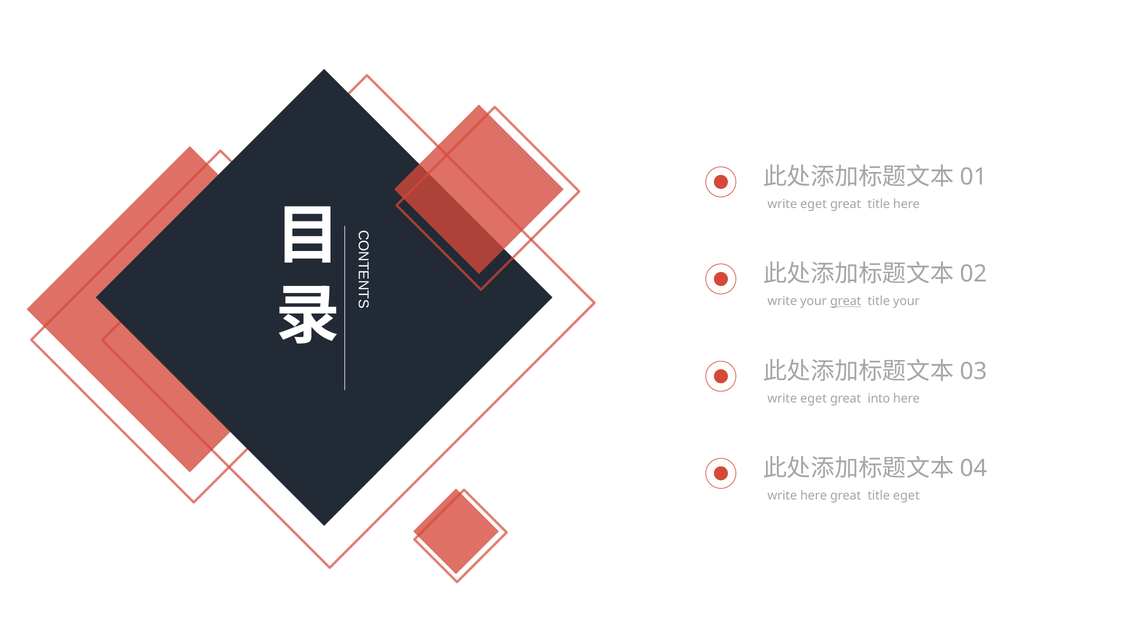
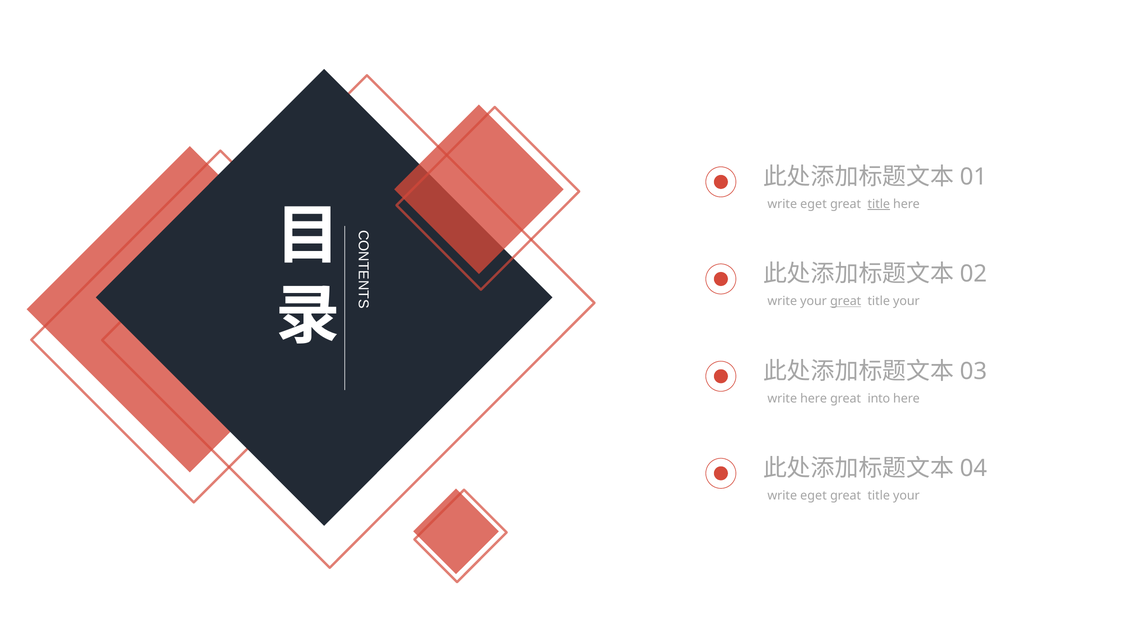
title at (879, 204) underline: none -> present
eget at (813, 398): eget -> here
here at (814, 495): here -> eget
eget at (906, 495): eget -> your
